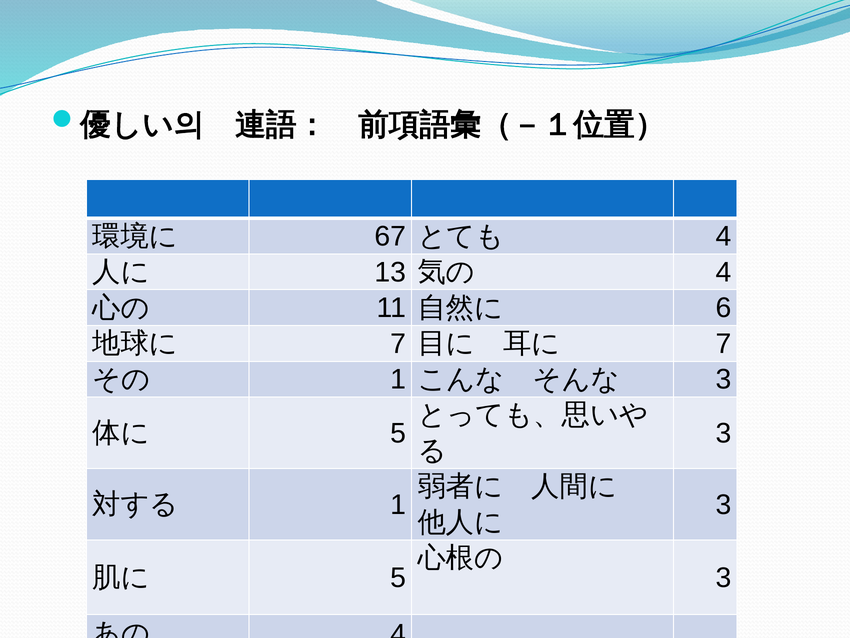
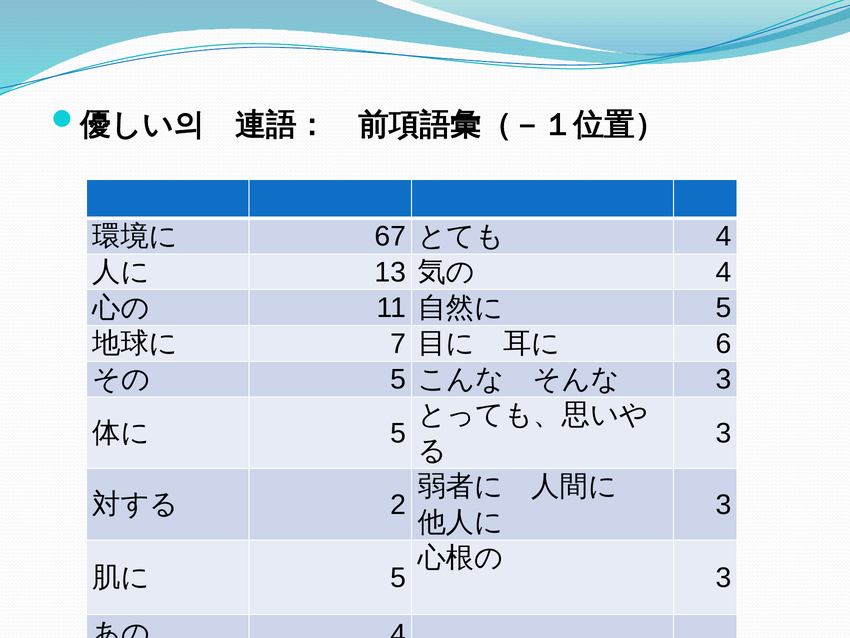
6 at (723, 308): 6 -> 5
7 at (723, 344): 7 -> 6
1 at (398, 379): 1 -> 5
1 at (398, 504): 1 -> 2
